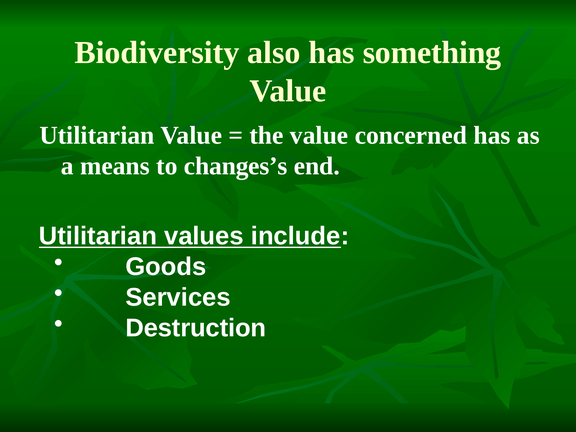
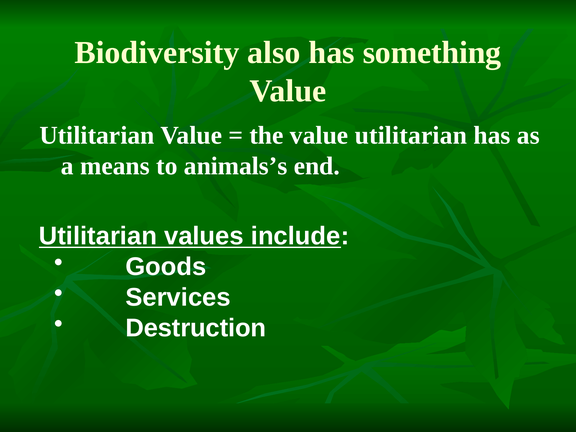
the value concerned: concerned -> utilitarian
changes’s: changes’s -> animals’s
